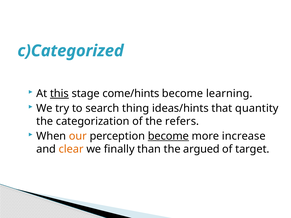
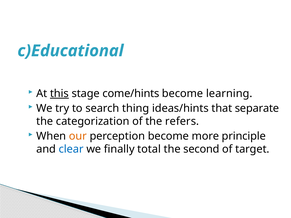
c)Categorized: c)Categorized -> c)Educational
quantity: quantity -> separate
become at (168, 136) underline: present -> none
increase: increase -> principle
clear colour: orange -> blue
than: than -> total
argued: argued -> second
